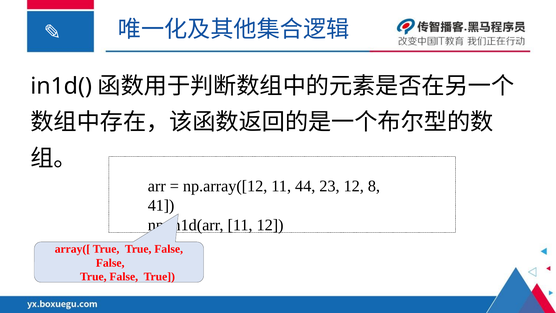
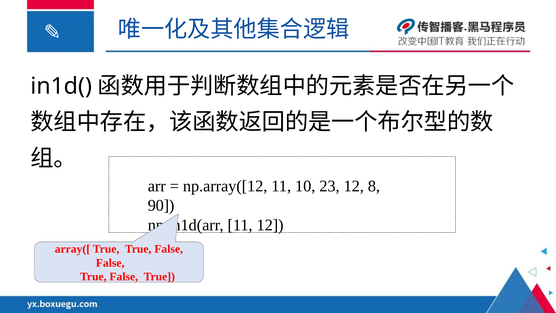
44: 44 -> 10
41: 41 -> 90
